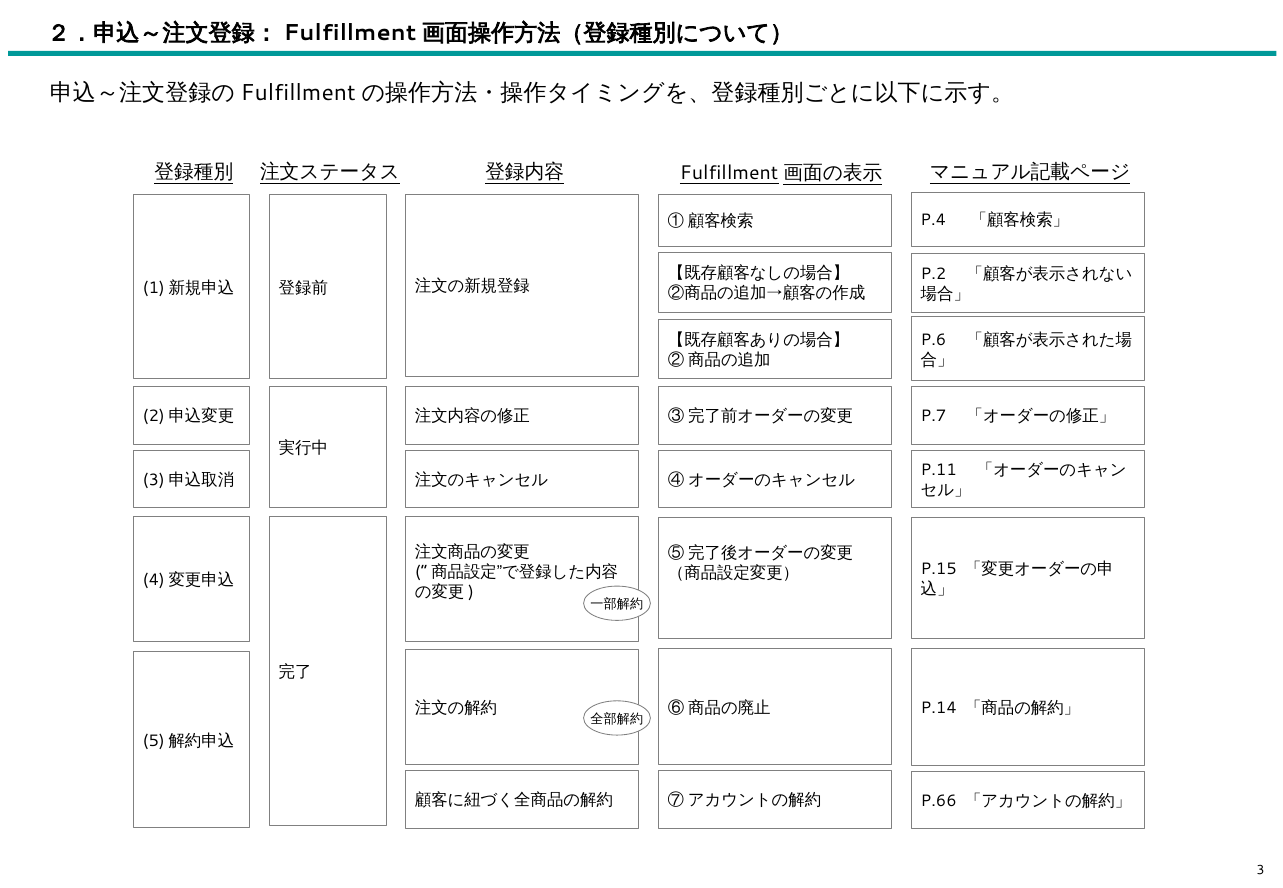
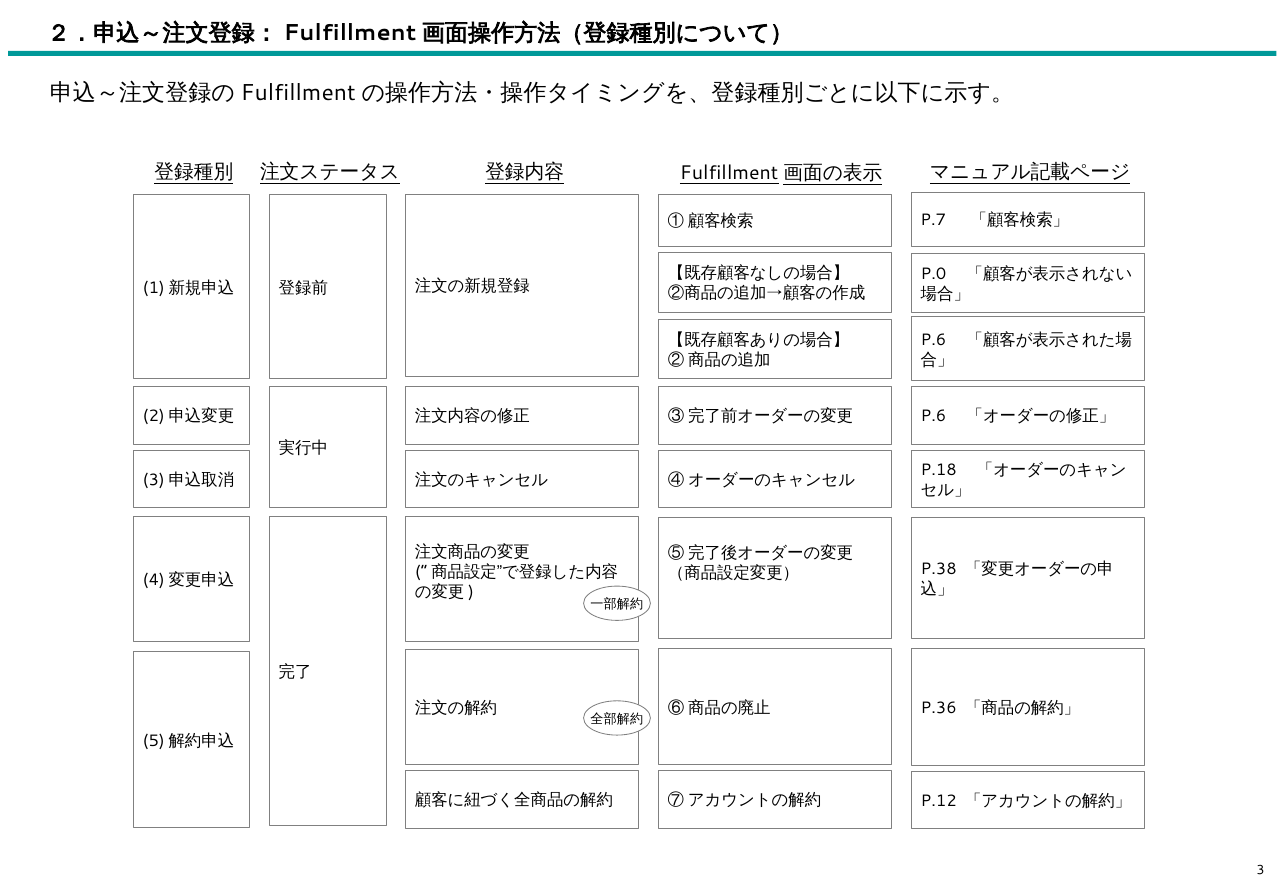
P.4: P.4 -> P.7
P.2: P.2 -> P.0
P.7 at (934, 417): P.7 -> P.6
P.11: P.11 -> P.18
P.15: P.15 -> P.38
P.14: P.14 -> P.36
P.66: P.66 -> P.12
